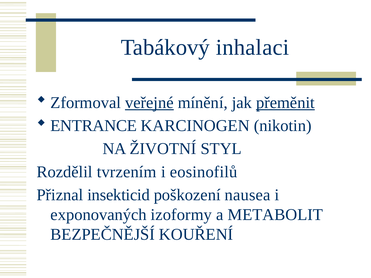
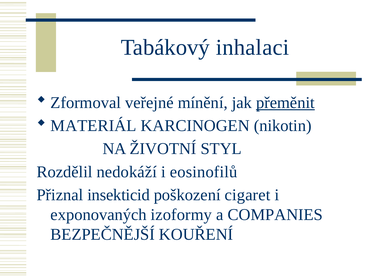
veřejné underline: present -> none
ENTRANCE: ENTRANCE -> MATERIÁL
tvrzením: tvrzením -> nedokáží
nausea: nausea -> cigaret
METABOLIT: METABOLIT -> COMPANIES
